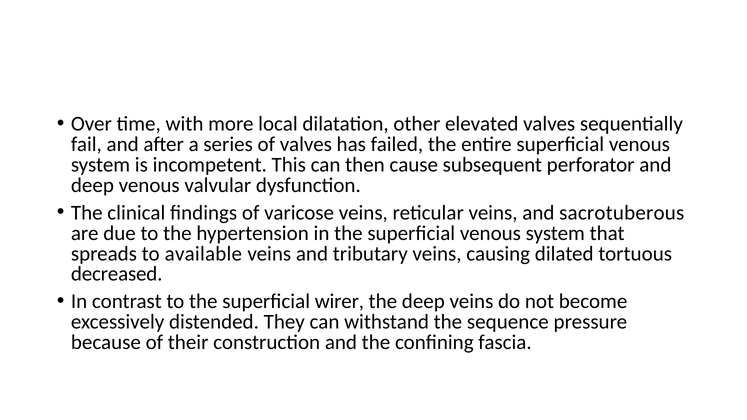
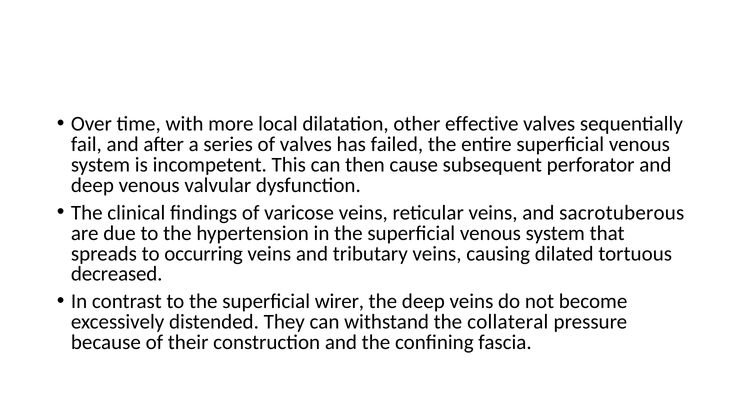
elevated: elevated -> effective
available: available -> occurring
sequence: sequence -> collateral
